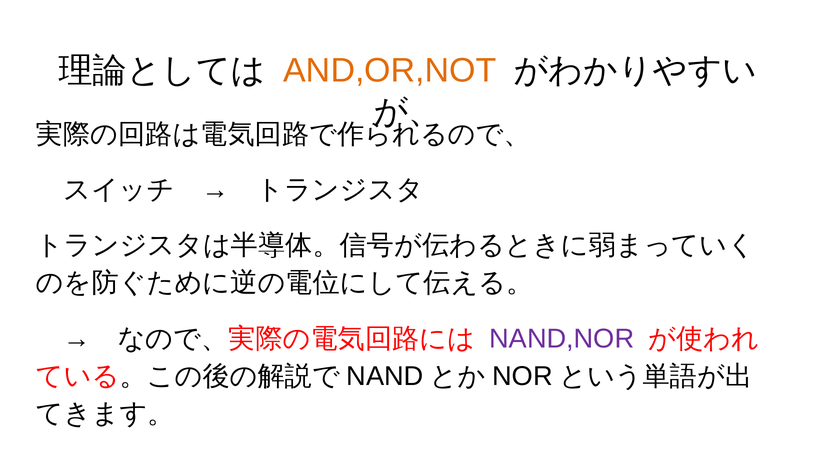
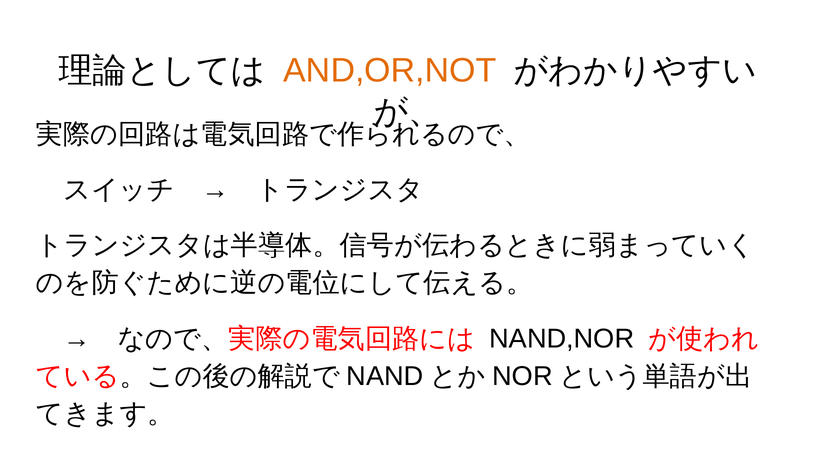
NAND,NOR colour: purple -> black
